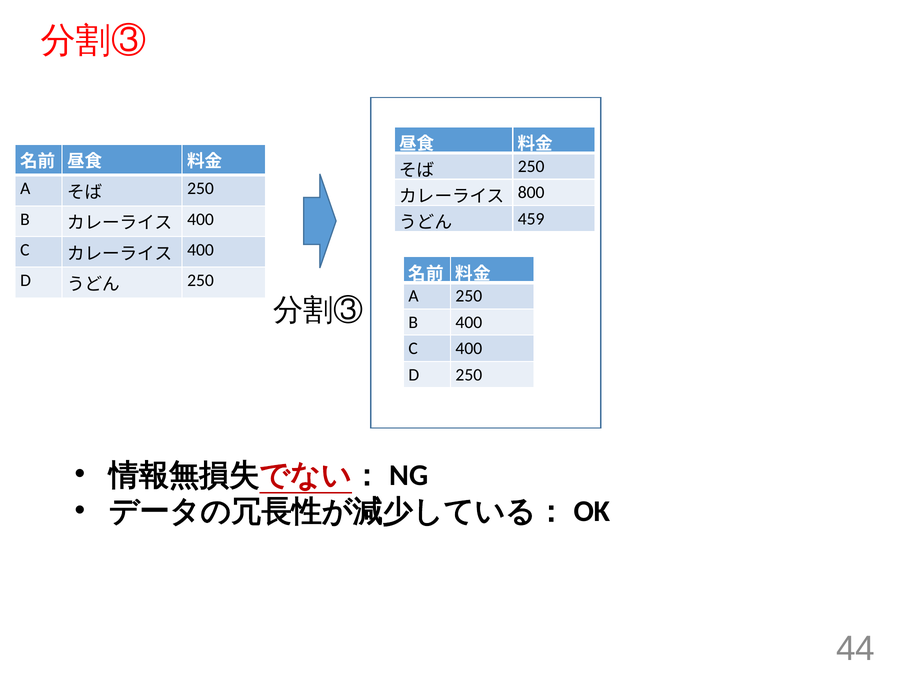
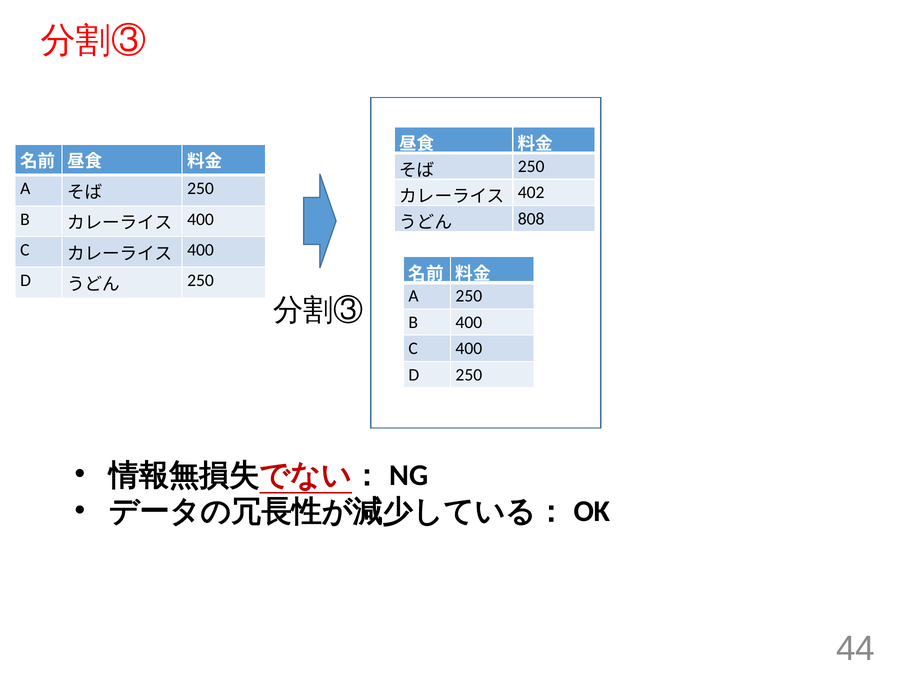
800: 800 -> 402
459: 459 -> 808
